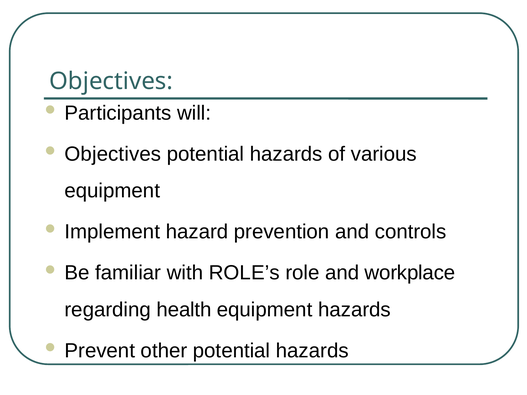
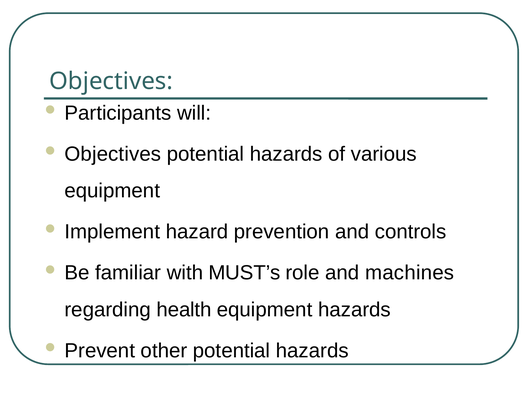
ROLE’s: ROLE’s -> MUST’s
workplace: workplace -> machines
